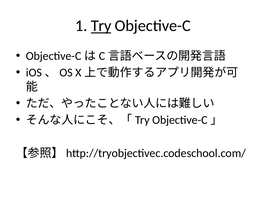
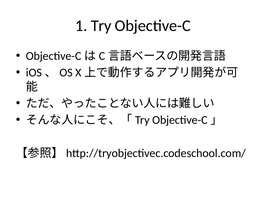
Try underline: present -> none
